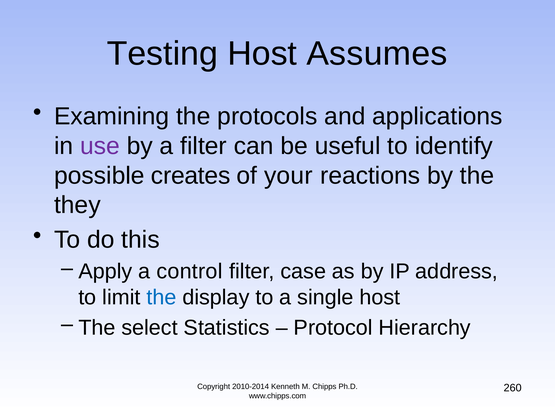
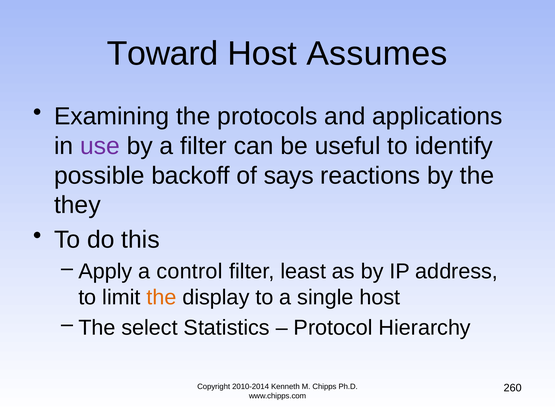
Testing: Testing -> Toward
creates: creates -> backoff
your: your -> says
case: case -> least
the at (161, 298) colour: blue -> orange
